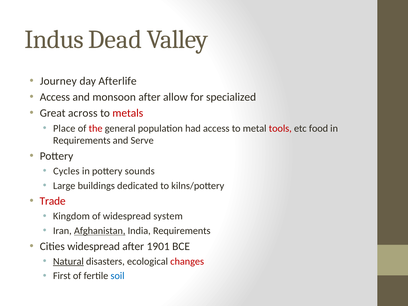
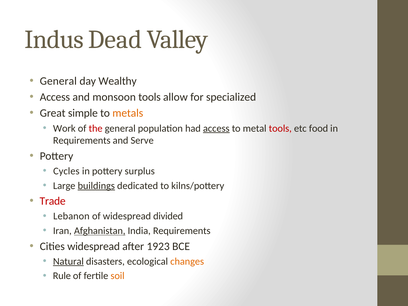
Journey at (58, 81): Journey -> General
Afterlife: Afterlife -> Wealthy
monsoon after: after -> tools
across: across -> simple
metals colour: red -> orange
Place: Place -> Work
access at (216, 128) underline: none -> present
sounds: sounds -> surplus
buildings underline: none -> present
Kingdom: Kingdom -> Lebanon
system: system -> divided
1901: 1901 -> 1923
changes colour: red -> orange
First: First -> Rule
soil colour: blue -> orange
